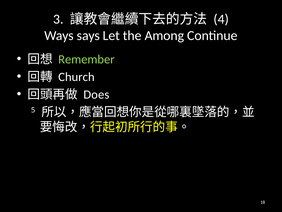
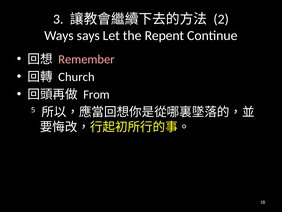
4: 4 -> 2
Among: Among -> Repent
Remember colour: light green -> pink
Does: Does -> From
